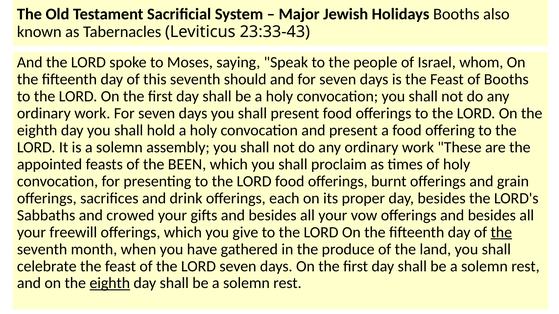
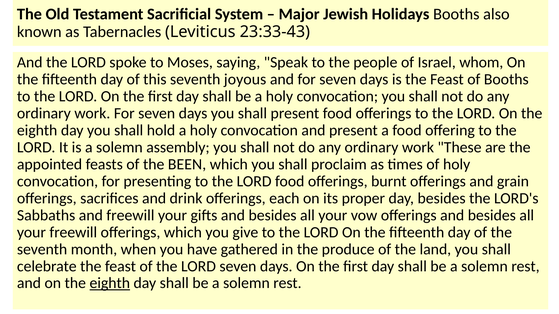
should: should -> joyous
and crowed: crowed -> freewill
the at (501, 233) underline: present -> none
